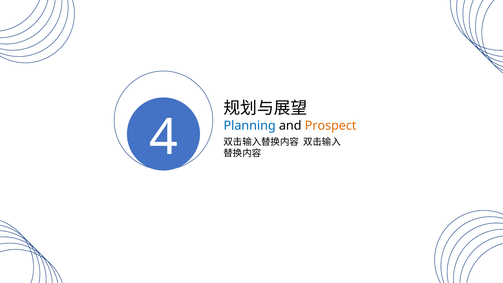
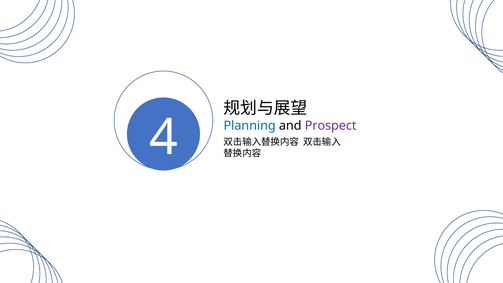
Prospect colour: orange -> purple
